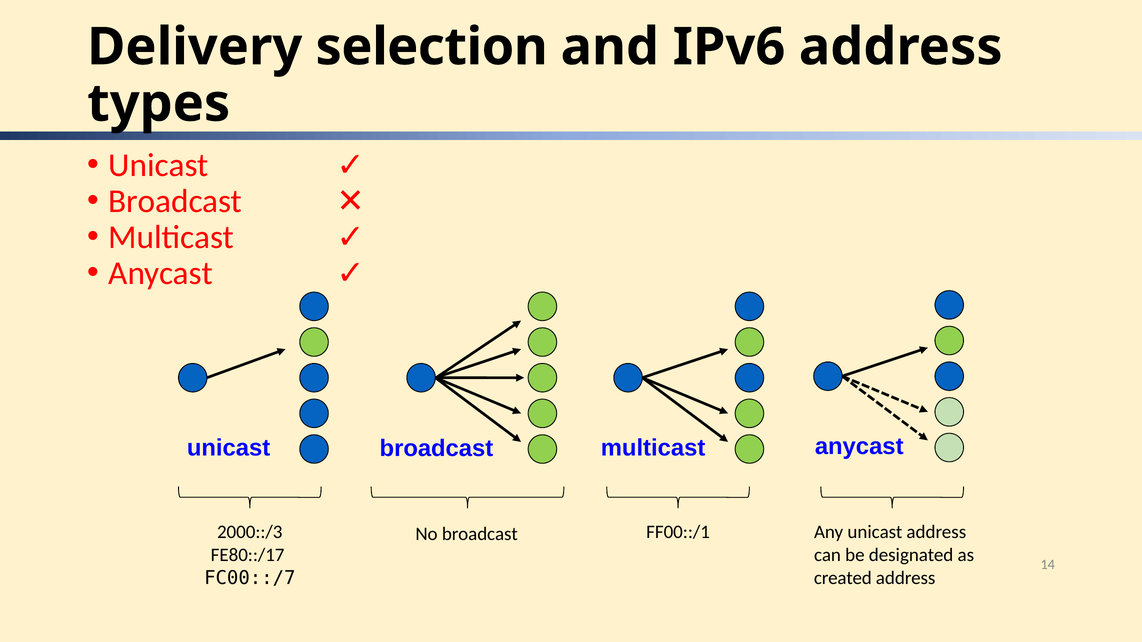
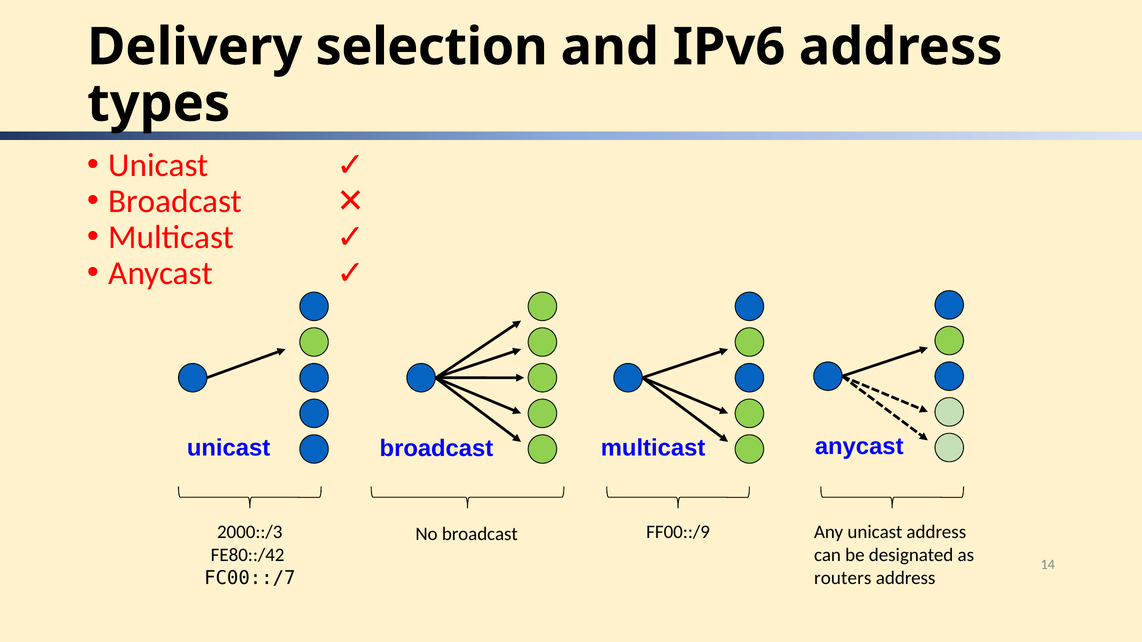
FF00::/1: FF00::/1 -> FF00::/9
FE80::/17: FE80::/17 -> FE80::/42
created: created -> routers
